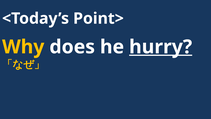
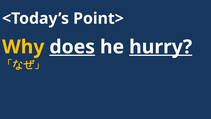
does underline: none -> present
